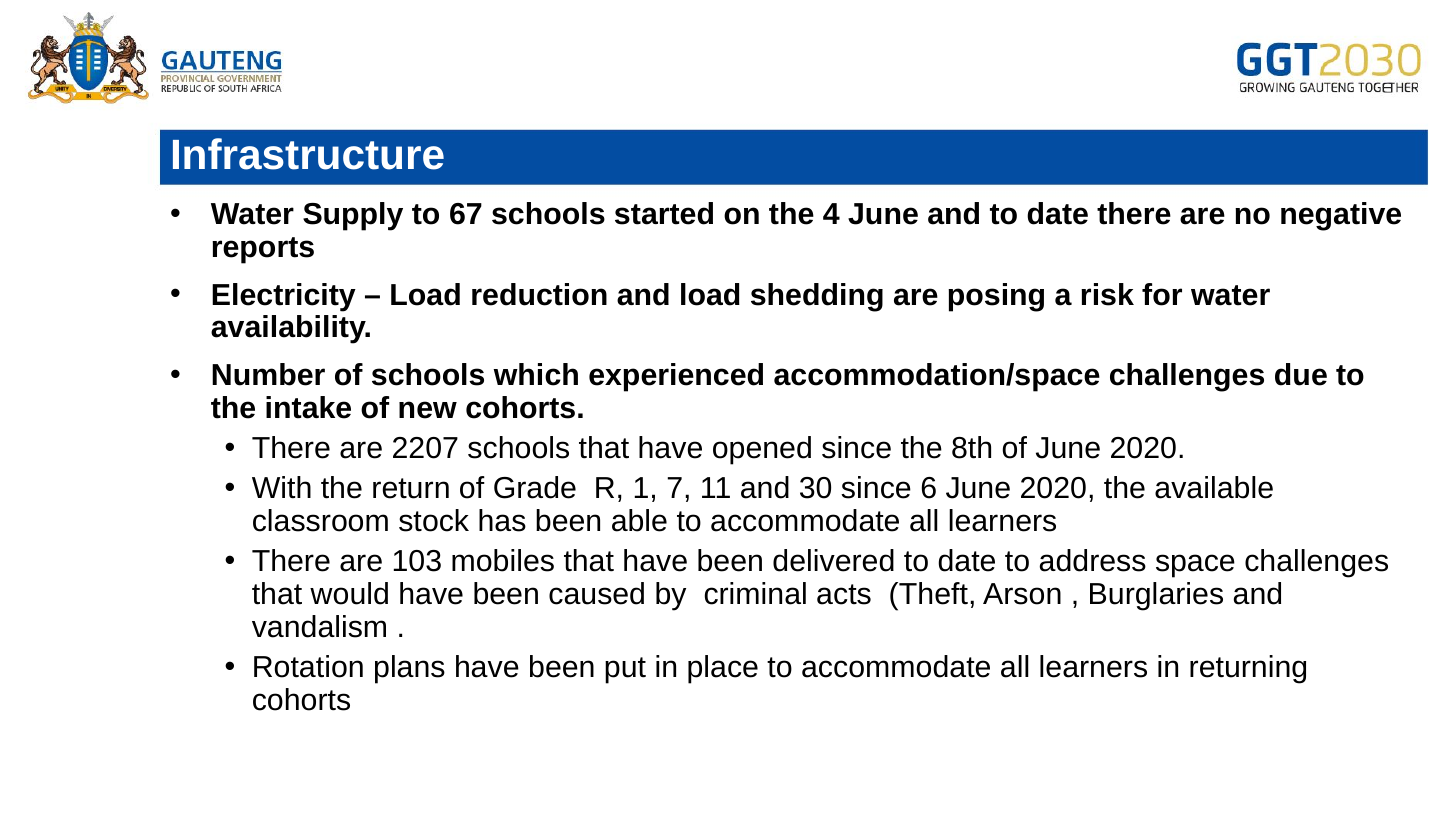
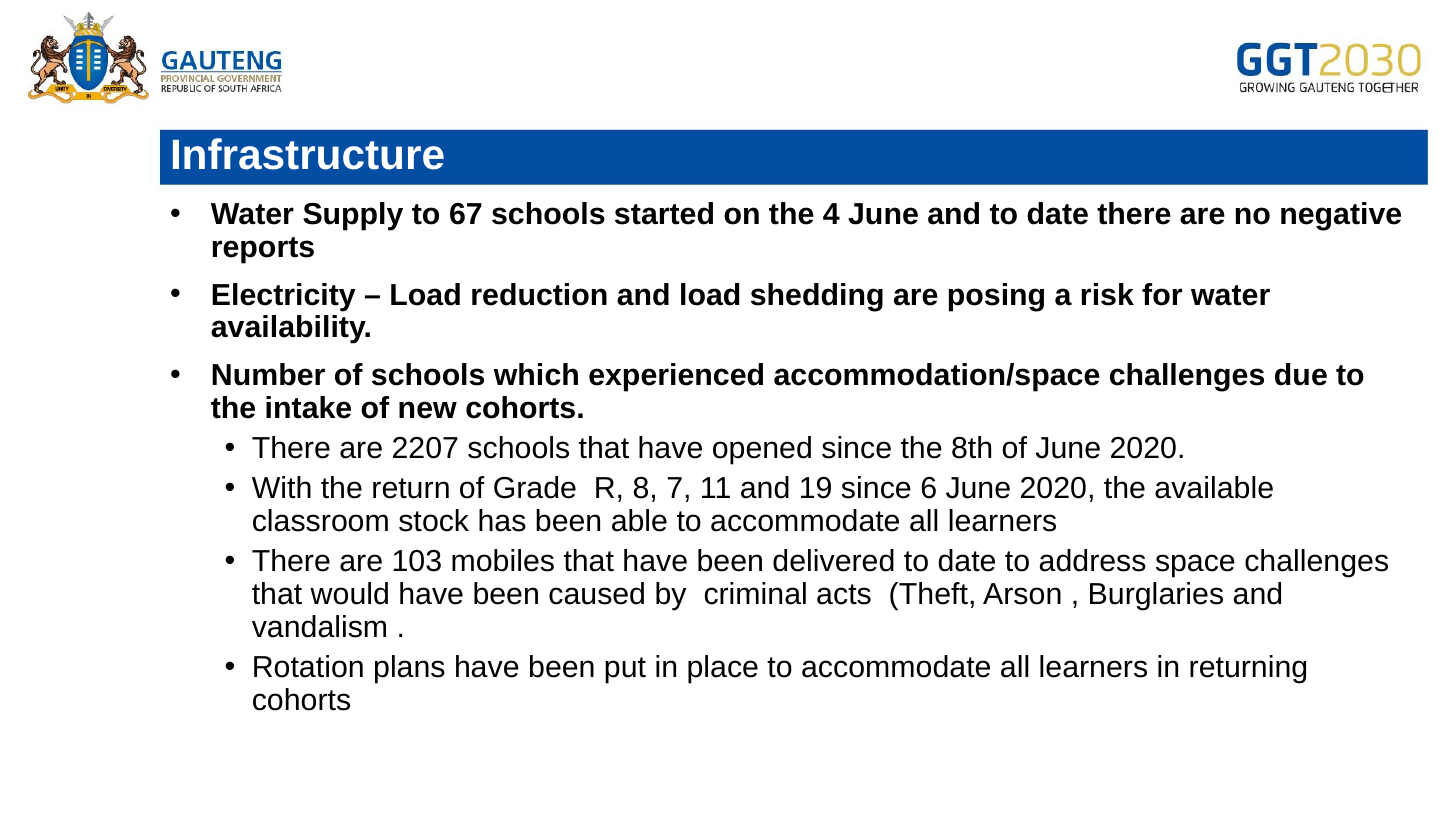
1: 1 -> 8
30: 30 -> 19
